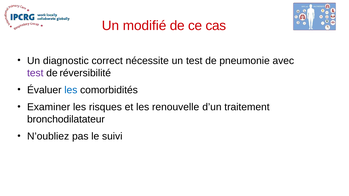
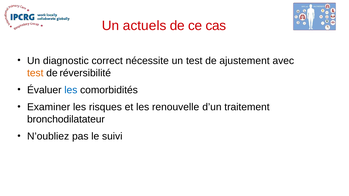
modifié: modifié -> actuels
pneumonie: pneumonie -> ajustement
test at (35, 73) colour: purple -> orange
